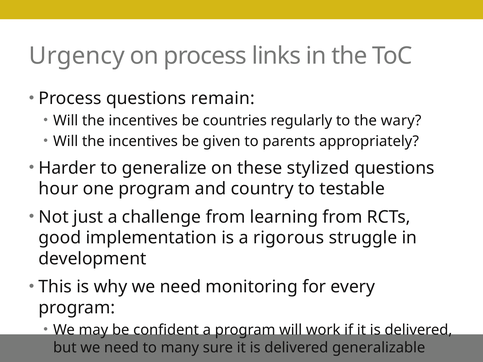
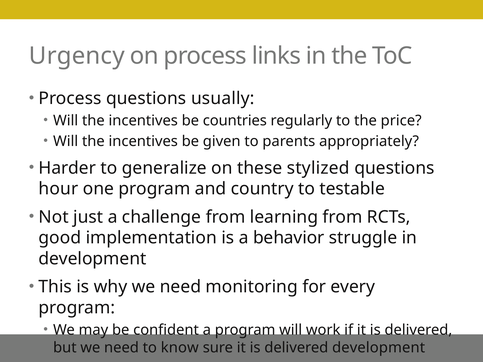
remain: remain -> usually
wary: wary -> price
rigorous: rigorous -> behavior
many: many -> know
delivered generalizable: generalizable -> development
